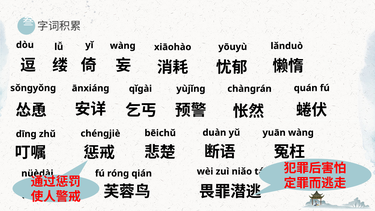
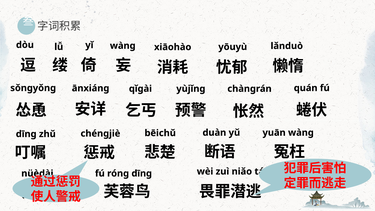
róng qián: qián -> dīng
